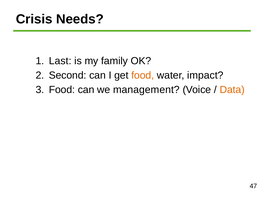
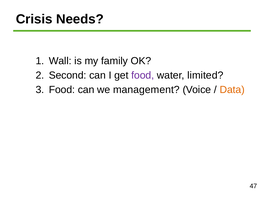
Last: Last -> Wall
food at (143, 75) colour: orange -> purple
impact: impact -> limited
